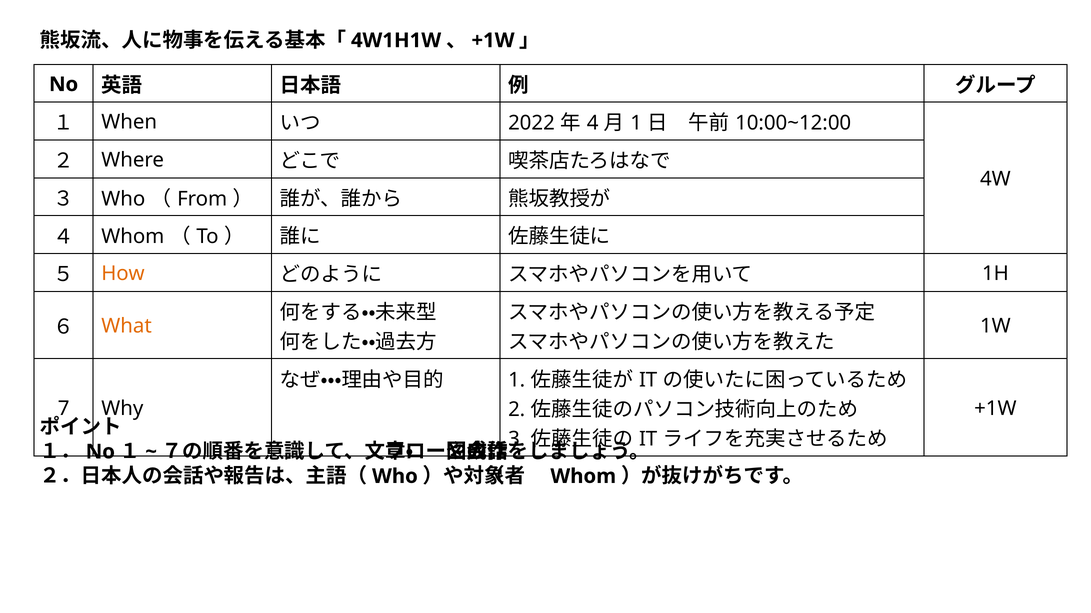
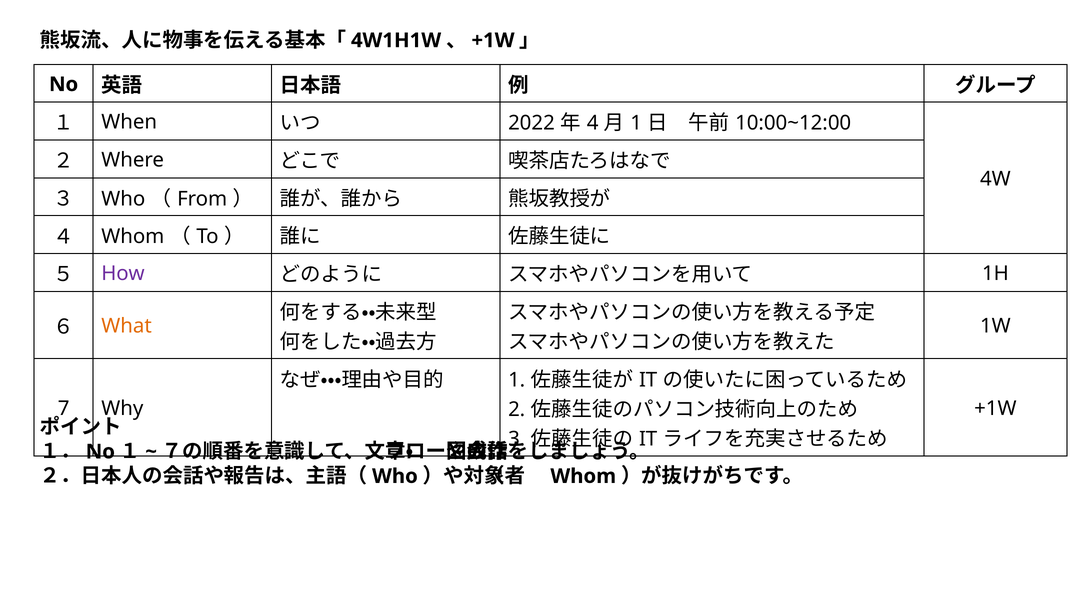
How colour: orange -> purple
